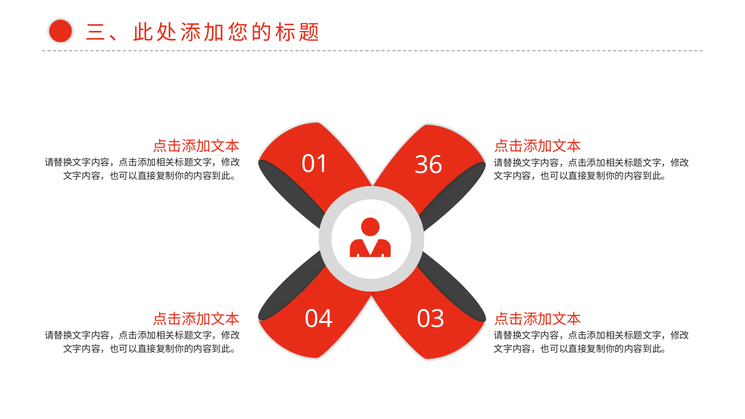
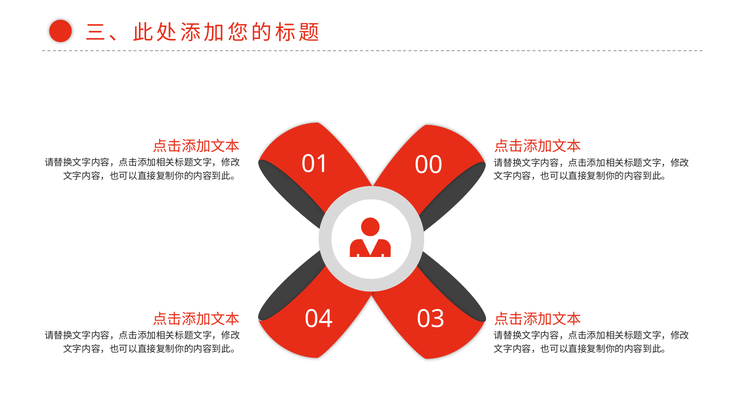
36: 36 -> 00
